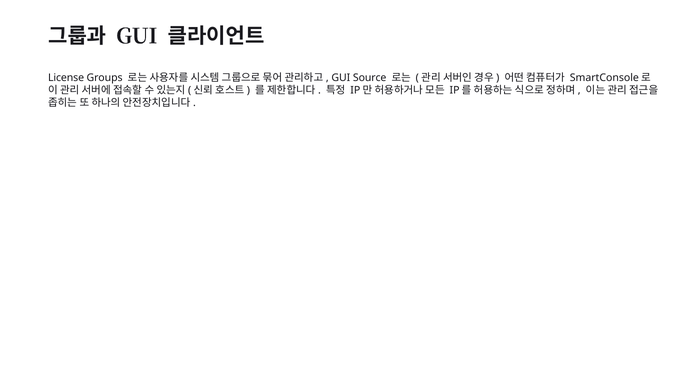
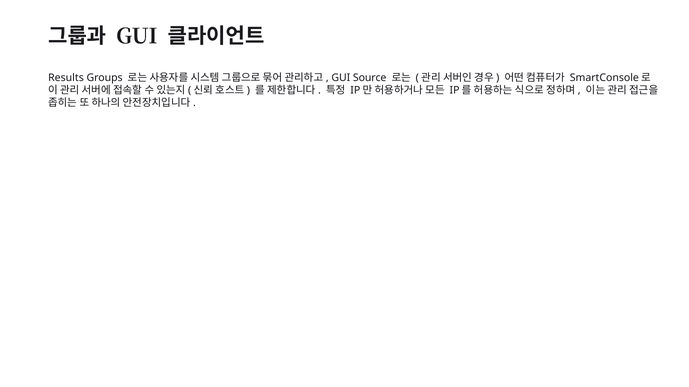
License: License -> Results
